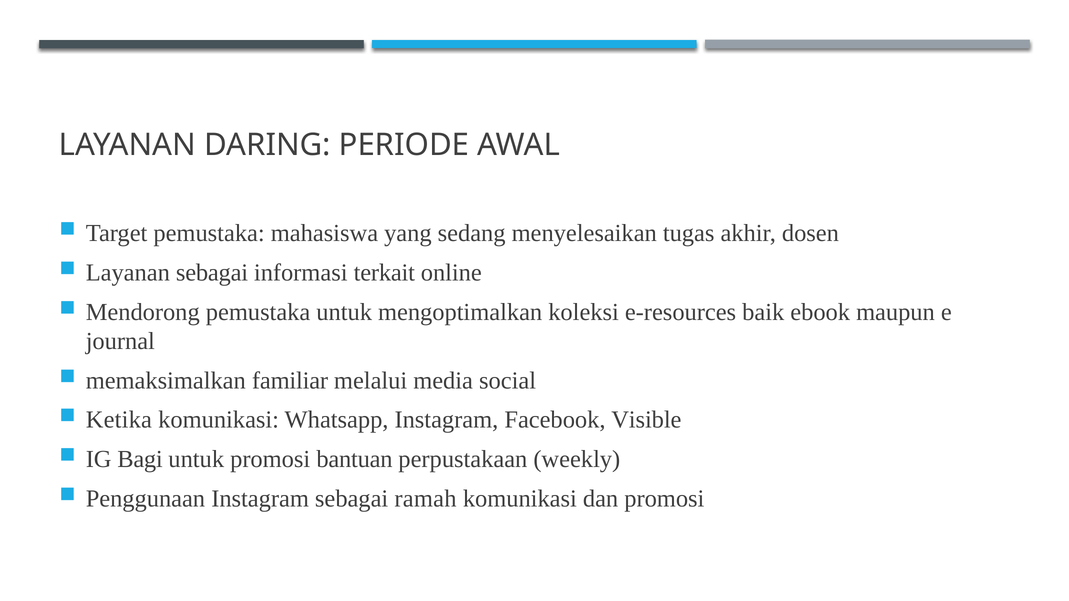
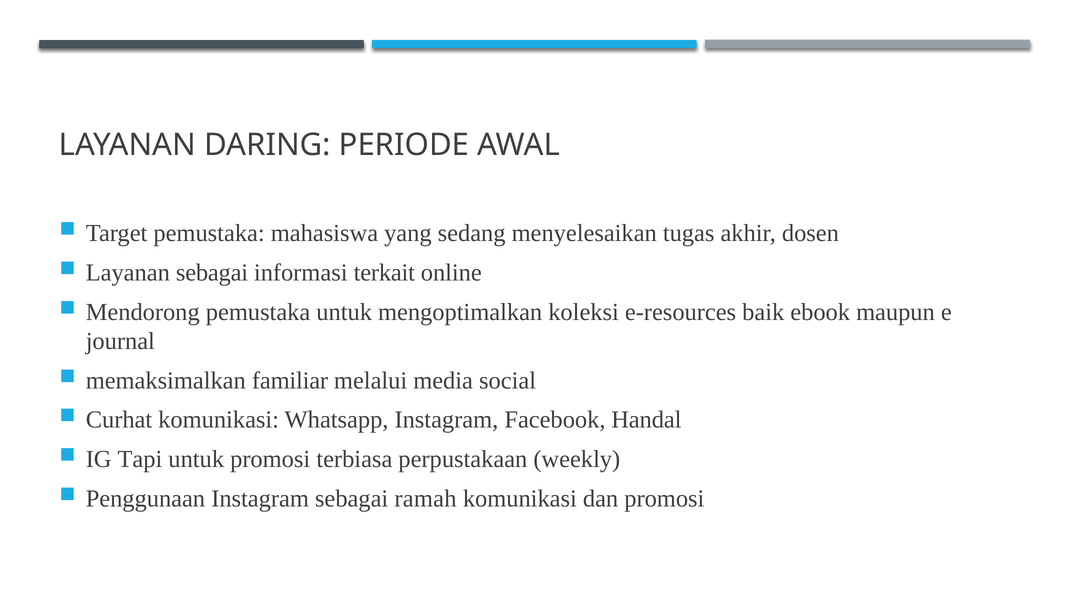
Ketika: Ketika -> Curhat
Visible: Visible -> Handal
Bagi: Bagi -> Tapi
bantuan: bantuan -> terbiasa
